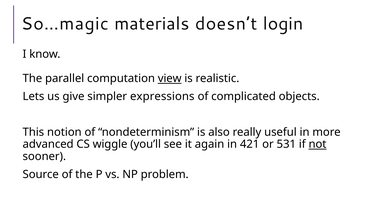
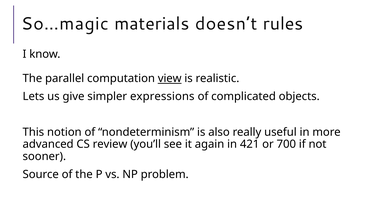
login: login -> rules
wiggle: wiggle -> review
531: 531 -> 700
not underline: present -> none
